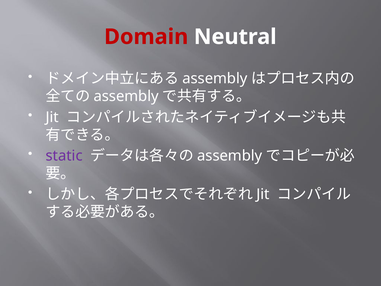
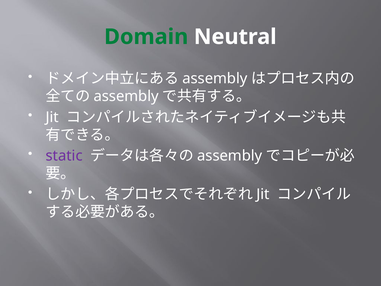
Domain colour: red -> green
